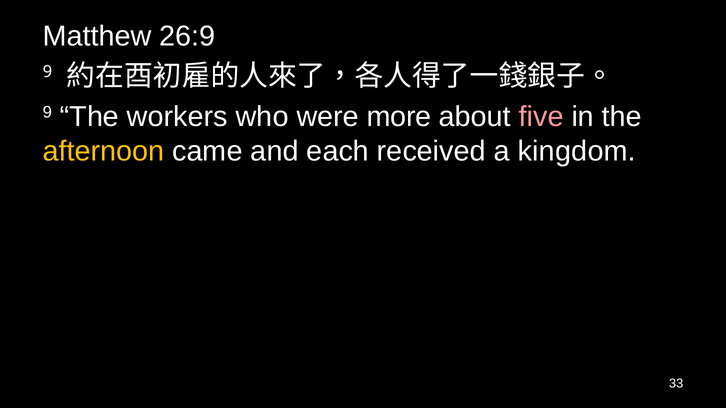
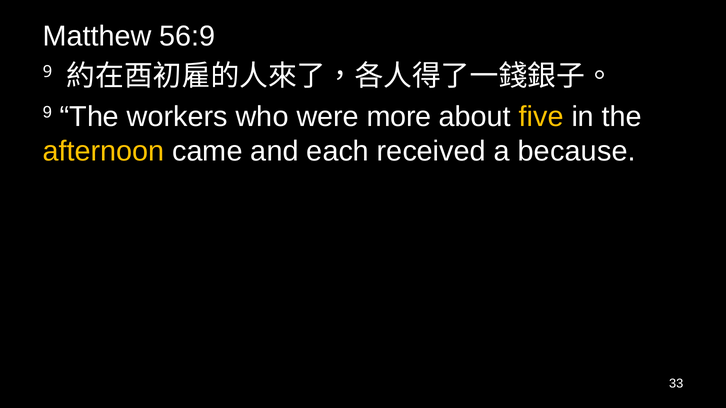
26:9: 26:9 -> 56:9
five colour: pink -> yellow
kingdom: kingdom -> because
